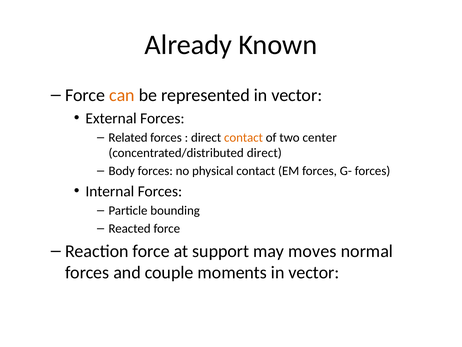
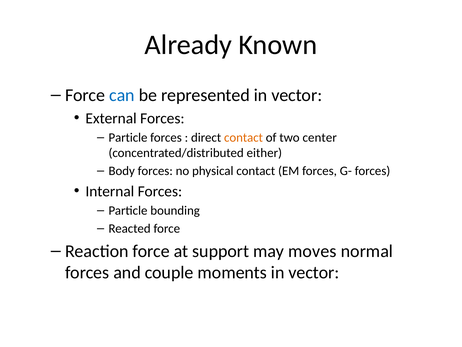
can colour: orange -> blue
Related at (128, 137): Related -> Particle
concentrated/distributed direct: direct -> either
